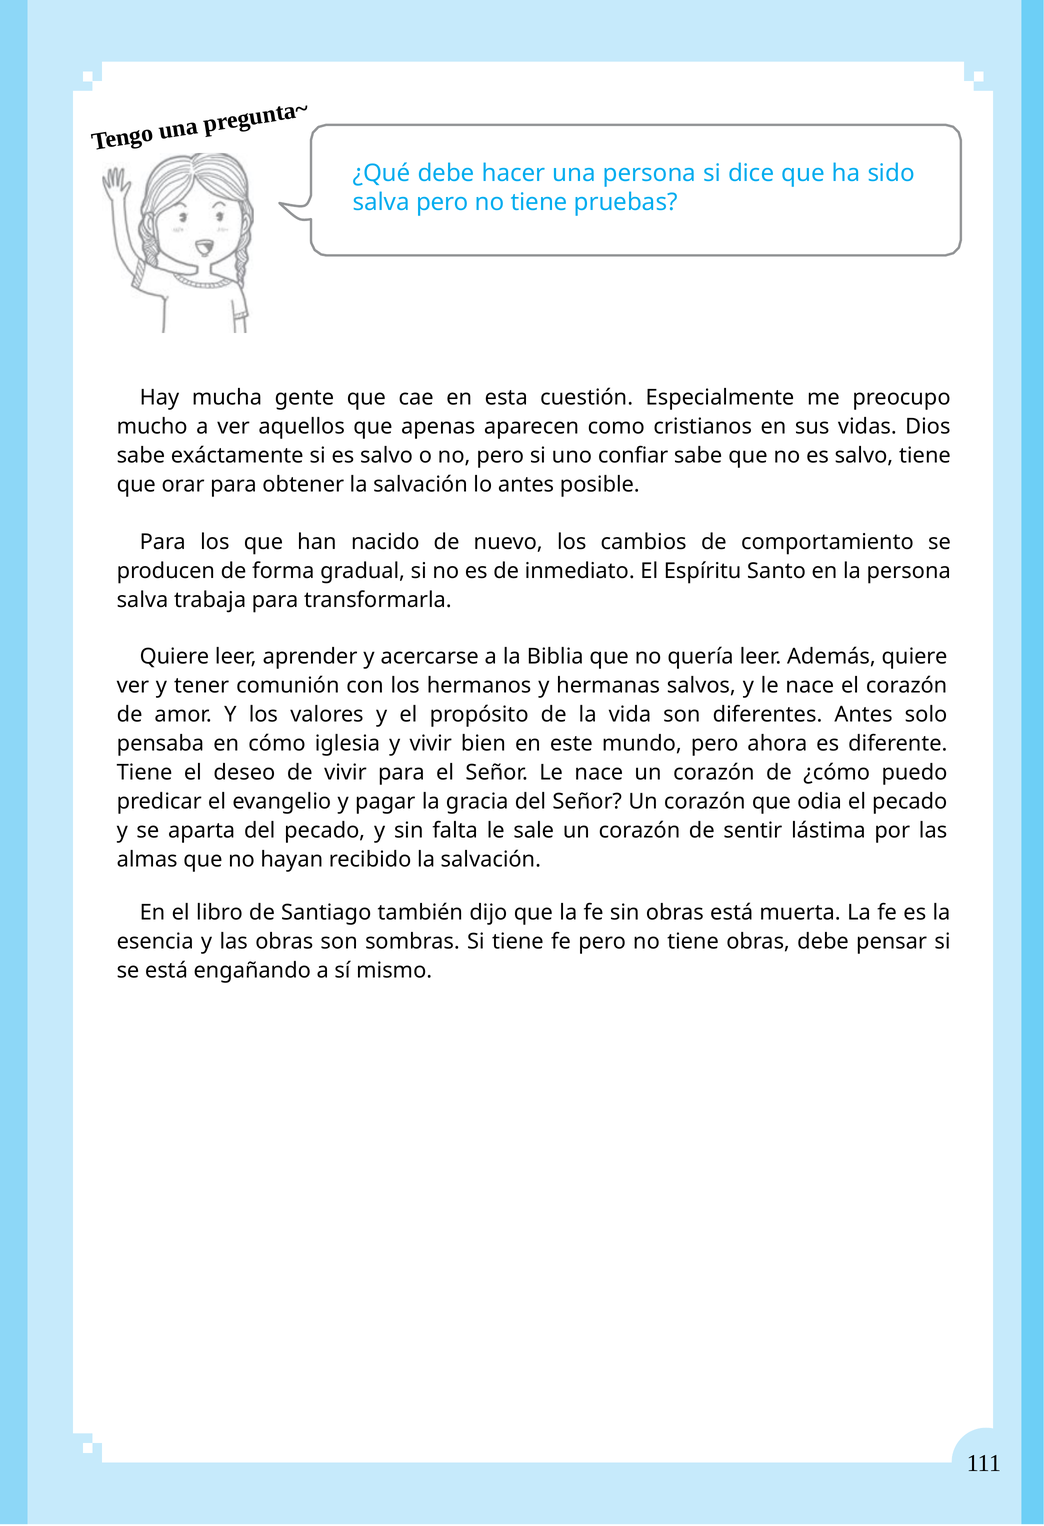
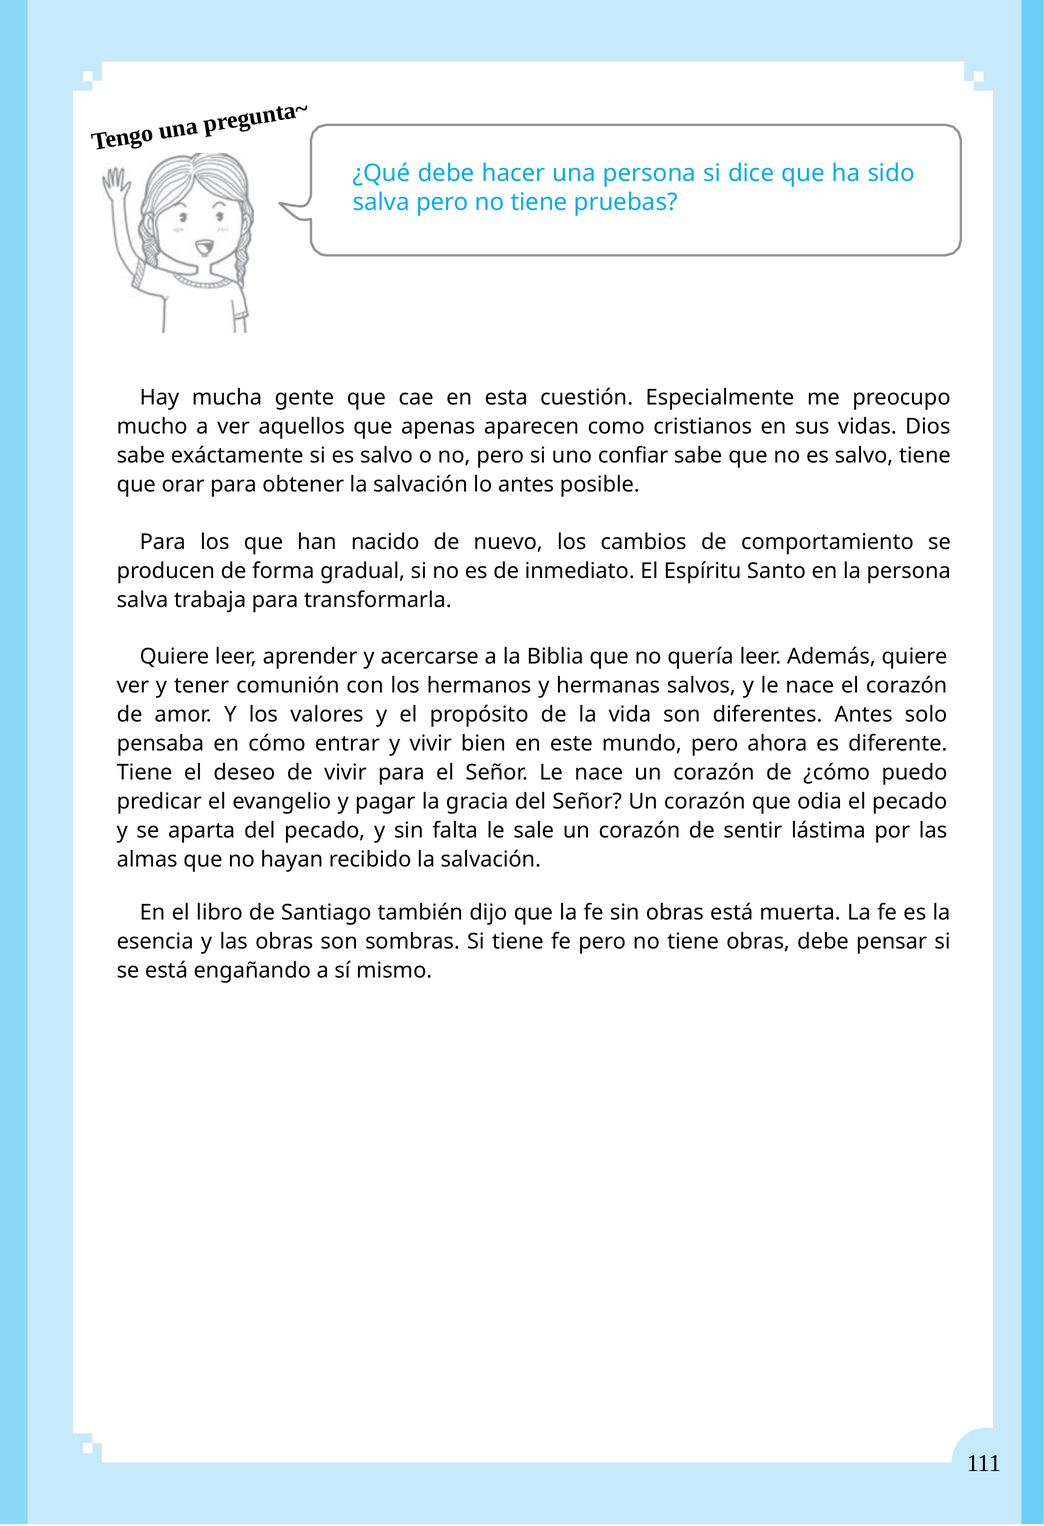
iglesia: iglesia -> entrar
